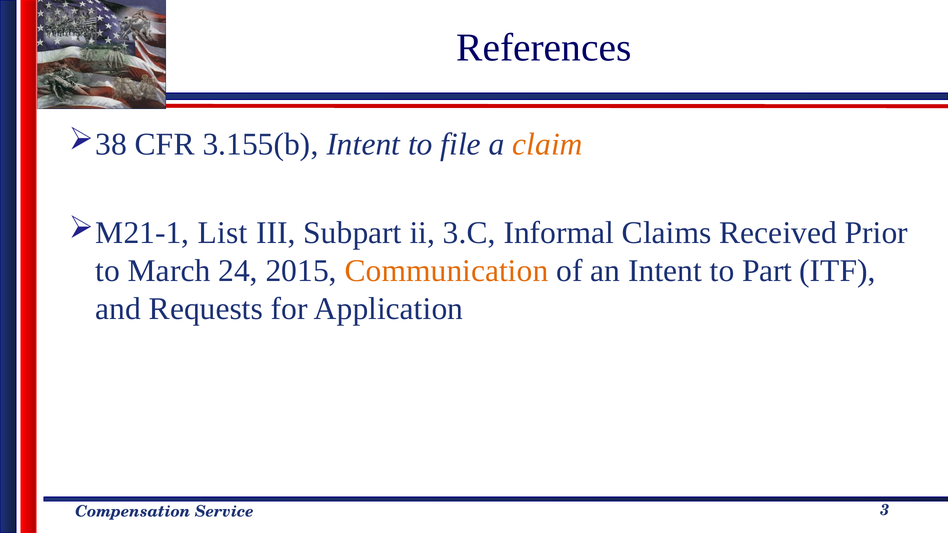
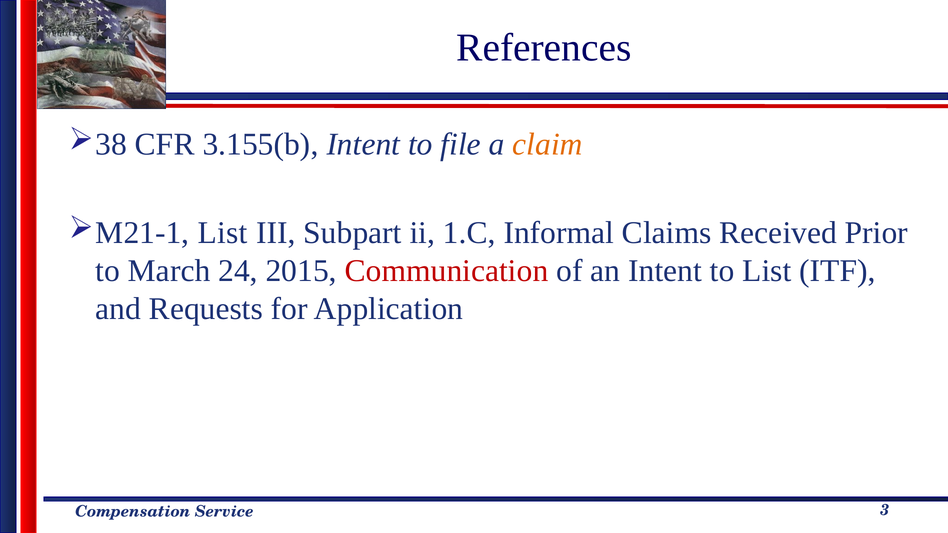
3.C: 3.C -> 1.C
Communication colour: orange -> red
to Part: Part -> List
